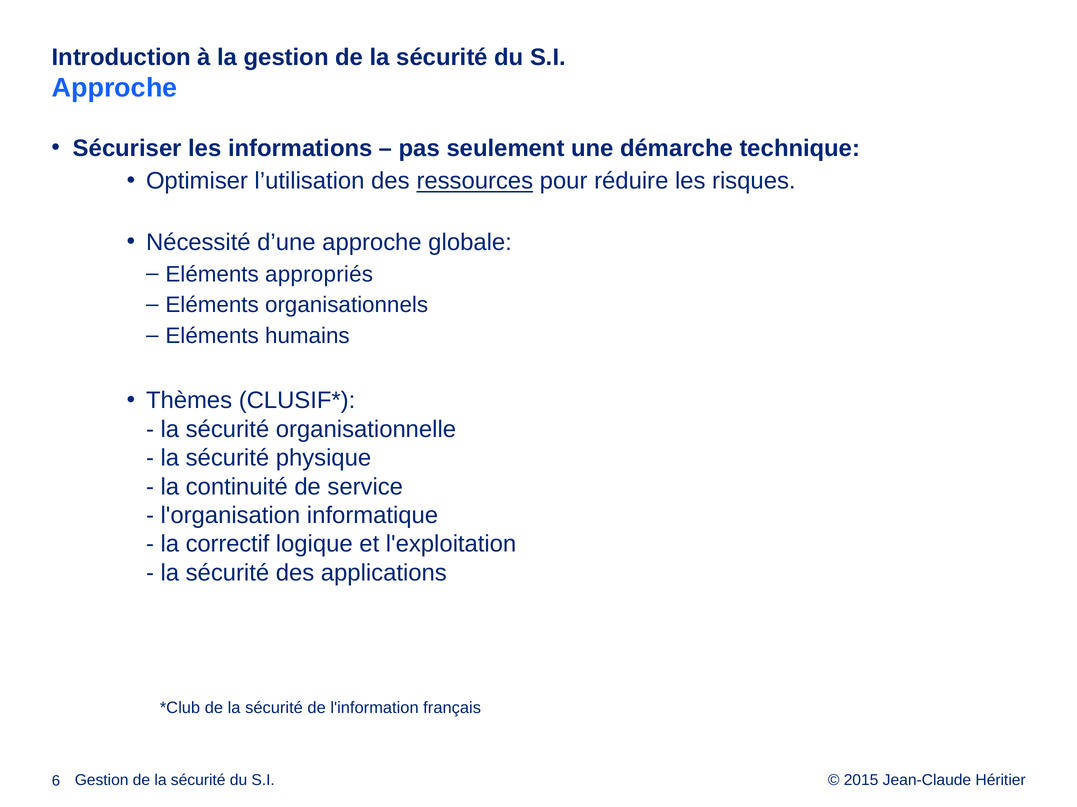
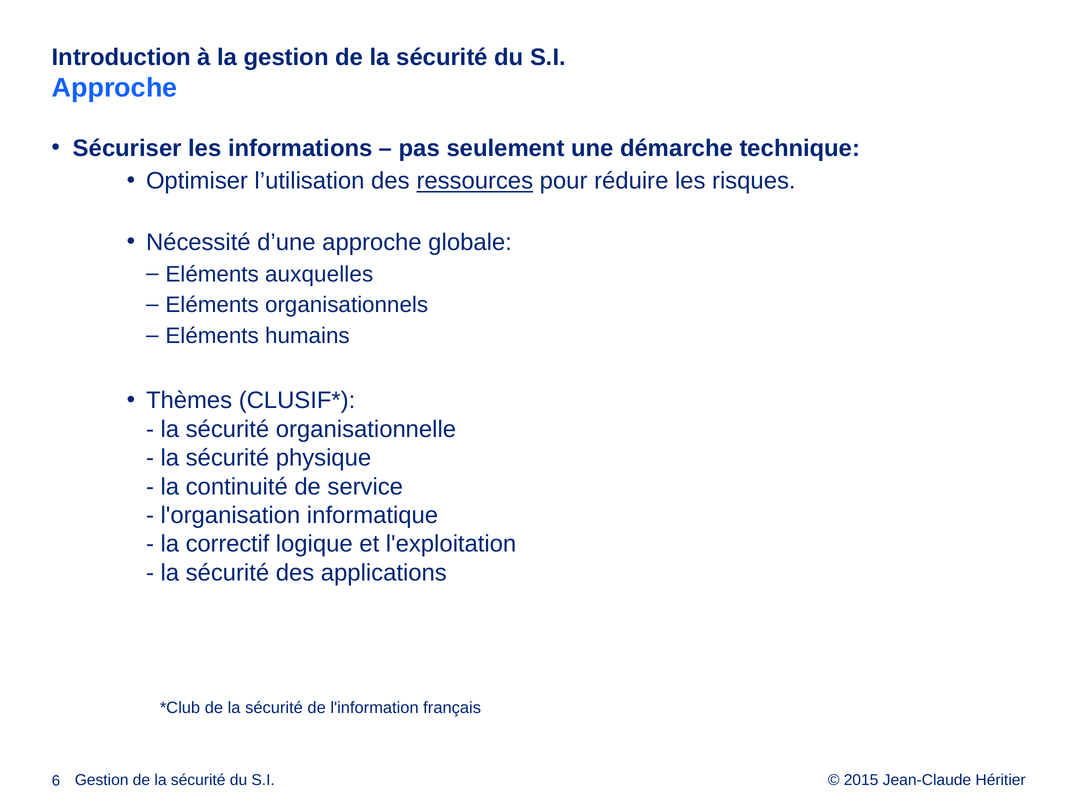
appropriés: appropriés -> auxquelles
